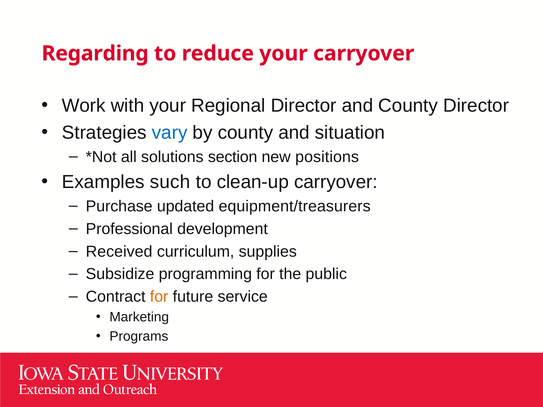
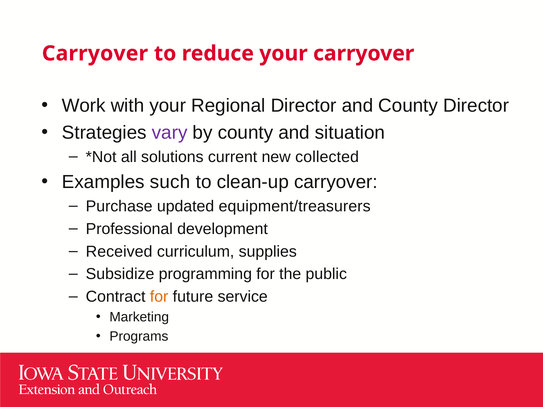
Regarding at (95, 54): Regarding -> Carryover
vary colour: blue -> purple
section: section -> current
positions: positions -> collected
